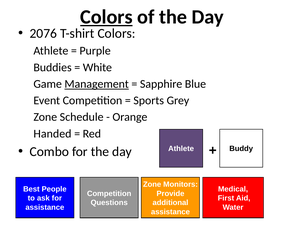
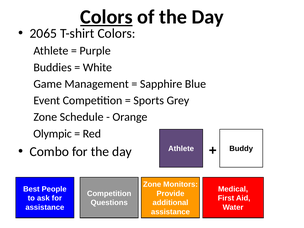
2076: 2076 -> 2065
Management underline: present -> none
Handed: Handed -> Olympic
